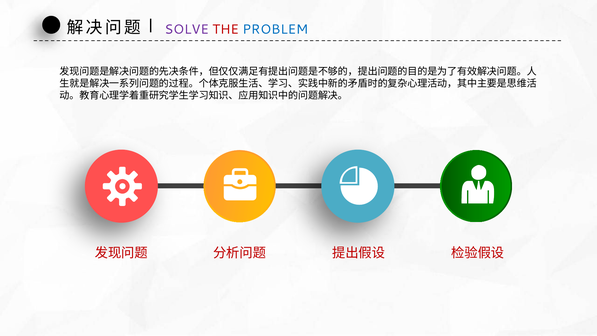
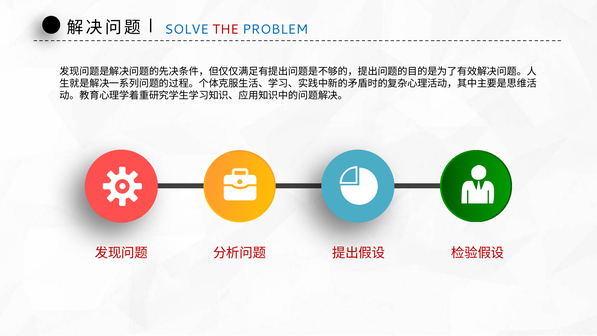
SOLVE colour: purple -> blue
